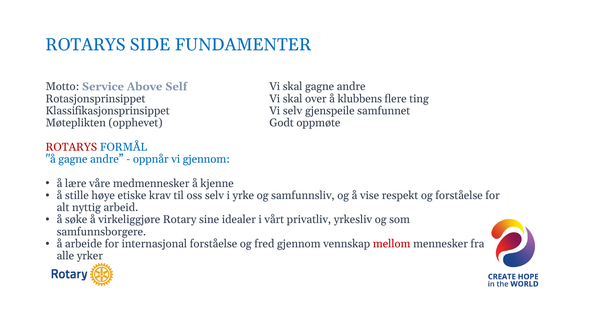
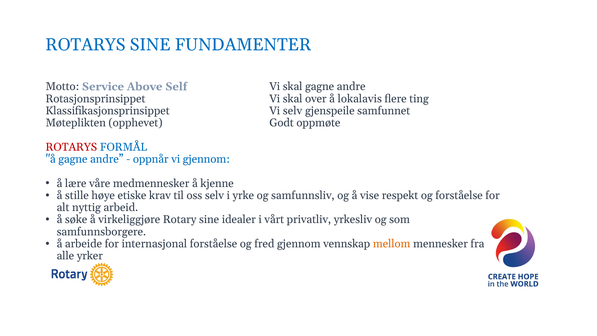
ROTARYS SIDE: SIDE -> SINE
klubbens: klubbens -> lokalavis
mellom colour: red -> orange
